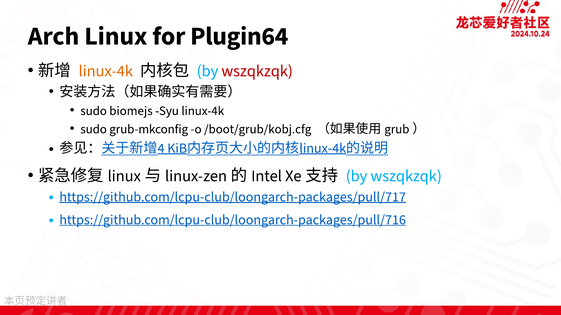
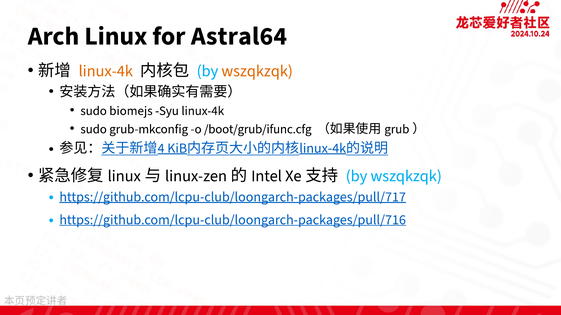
Plugin64: Plugin64 -> Astral64
wszqkzqk at (257, 71) colour: red -> orange
/boot/grub/kobj.cfg: /boot/grub/kobj.cfg -> /boot/grub/ifunc.cfg
